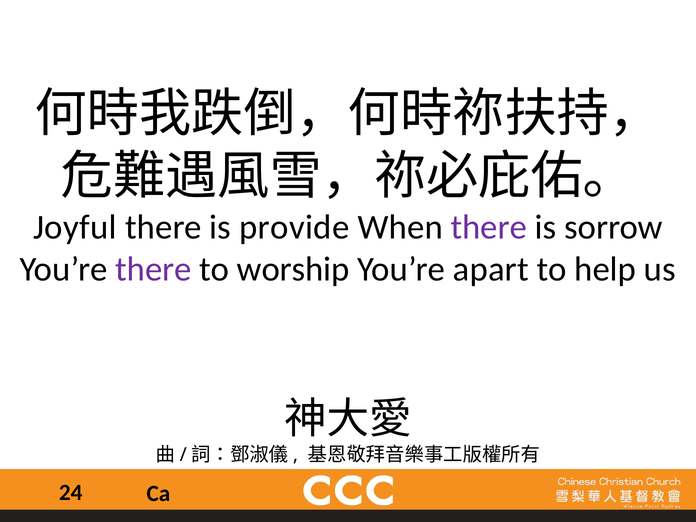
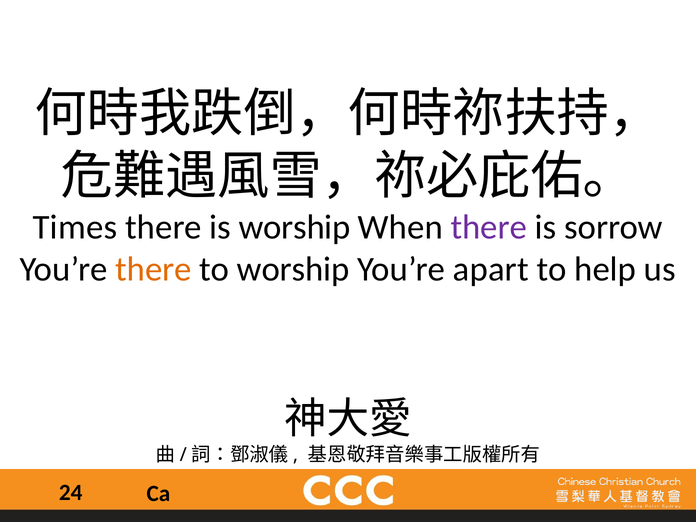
Joyful: Joyful -> Times
is provide: provide -> worship
there at (153, 269) colour: purple -> orange
